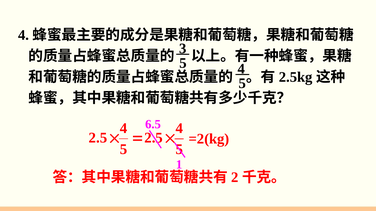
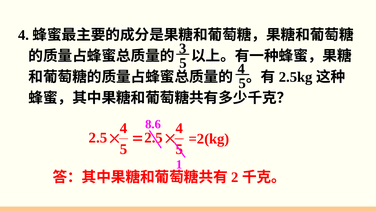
6.5: 6.5 -> 8.6
